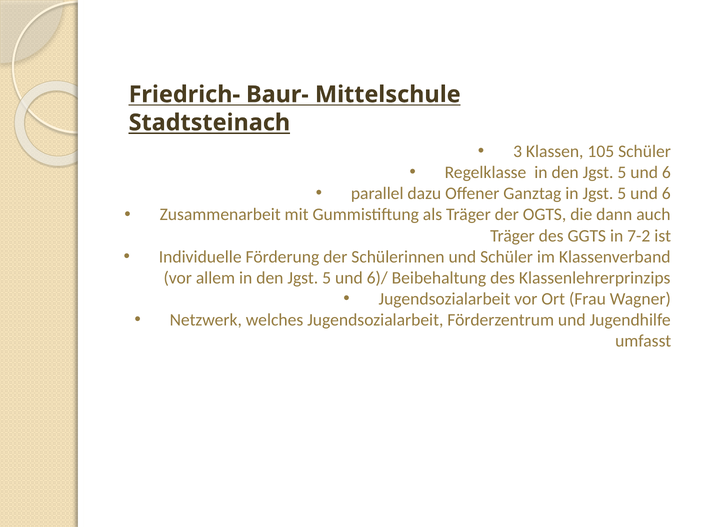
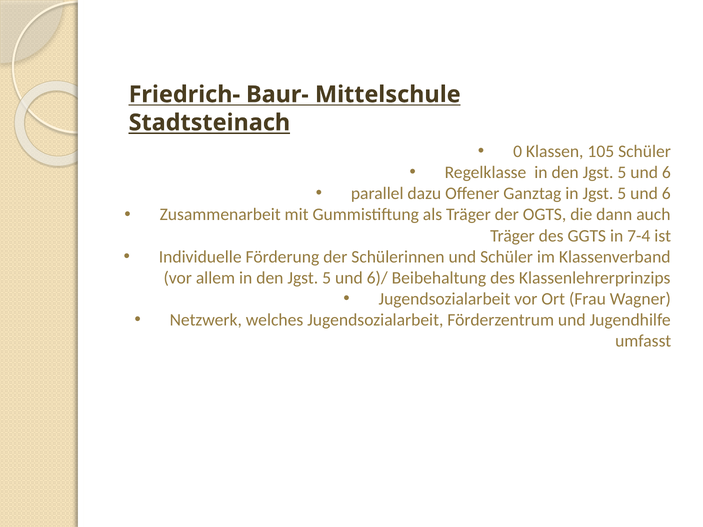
3: 3 -> 0
7-2: 7-2 -> 7-4
